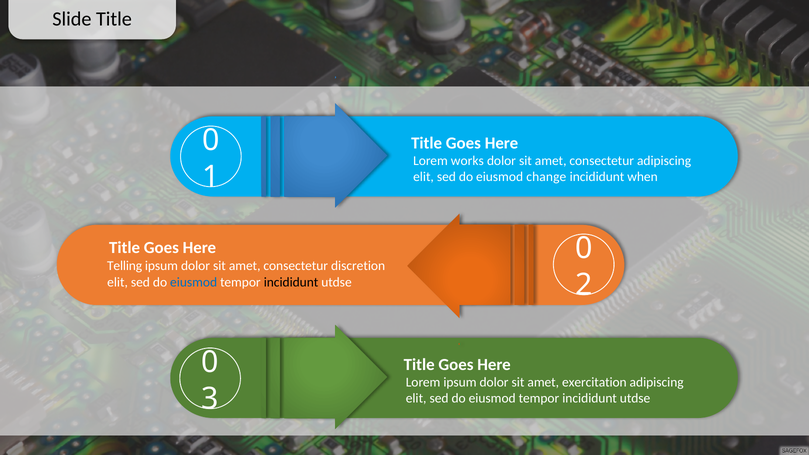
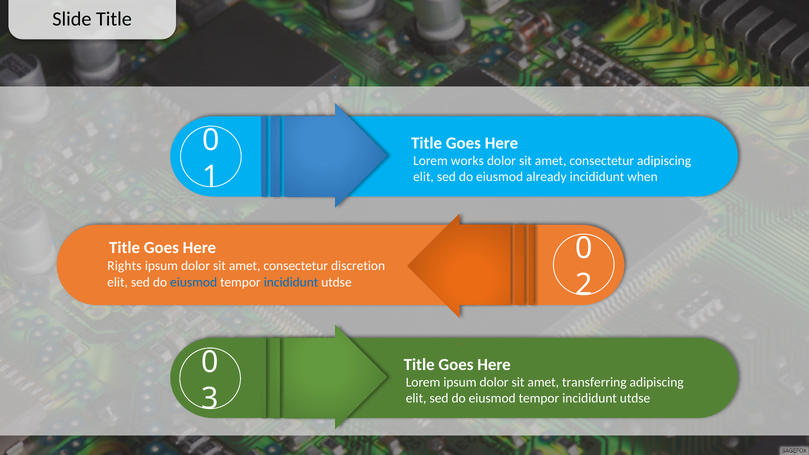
change: change -> already
Telling: Telling -> Rights
incididunt at (291, 282) colour: black -> blue
exercitation: exercitation -> transferring
